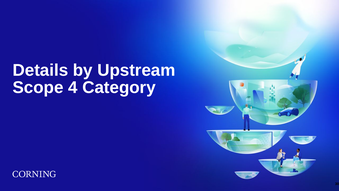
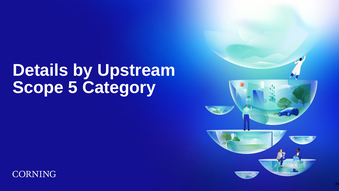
4: 4 -> 5
